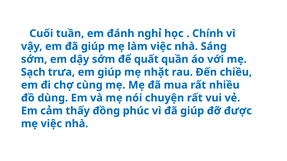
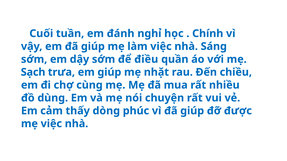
quất: quất -> điều
đồng: đồng -> dòng
